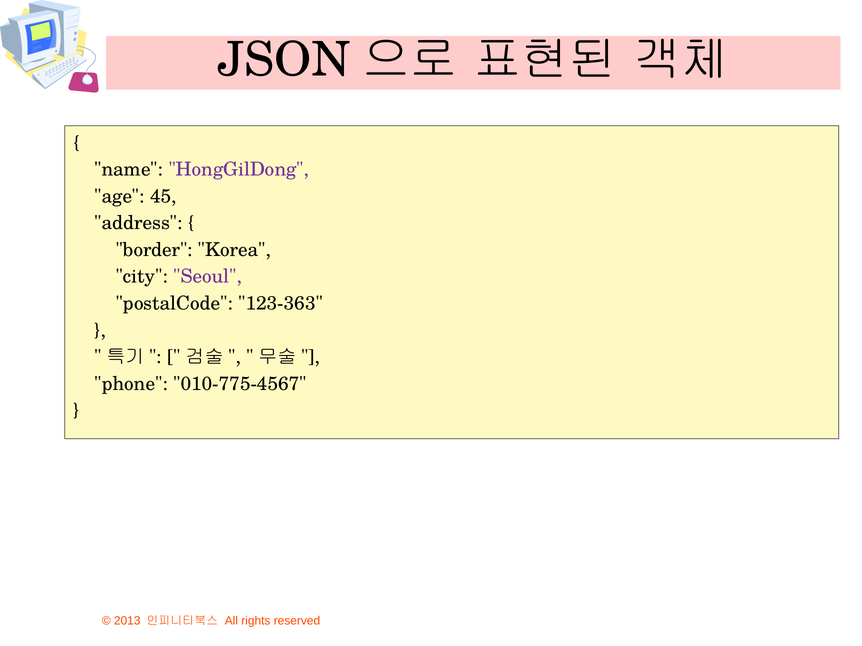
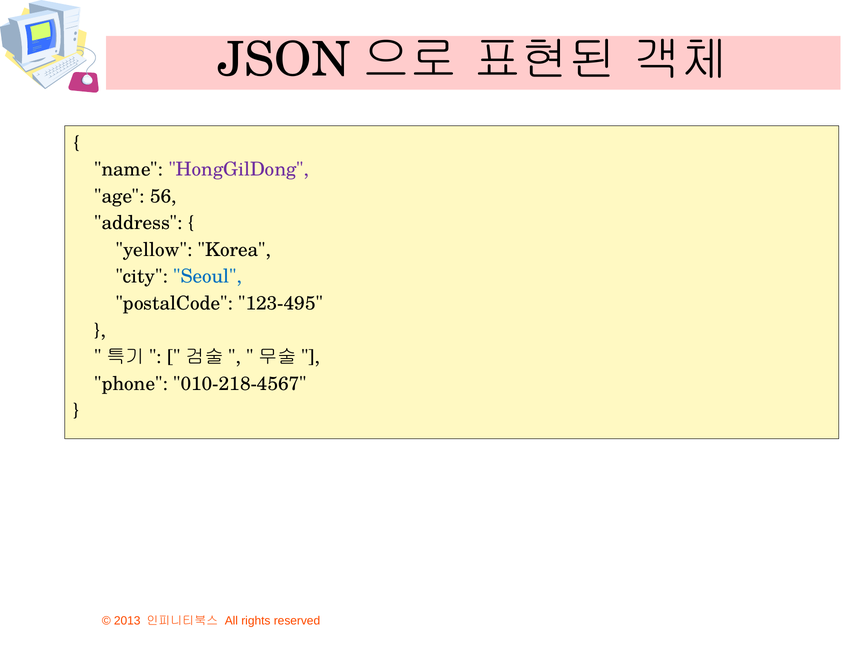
45: 45 -> 56
border: border -> yellow
Seoul colour: purple -> blue
123-363: 123-363 -> 123-495
010-775-4567: 010-775-4567 -> 010-218-4567
